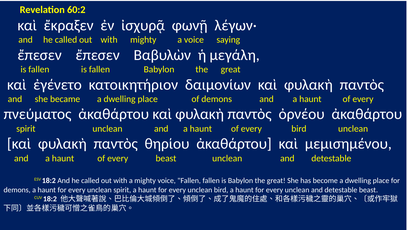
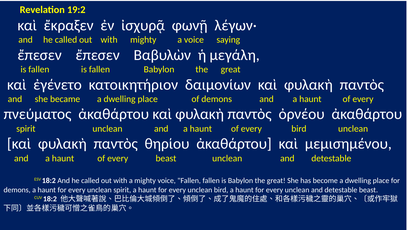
60:2: 60:2 -> 19:2
